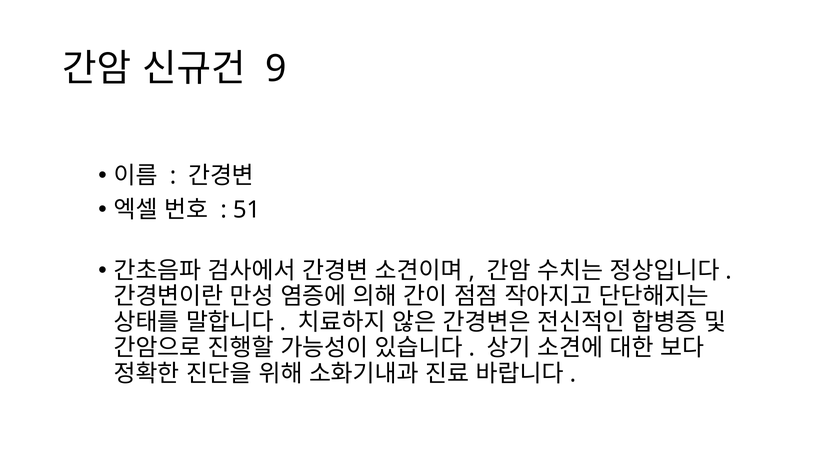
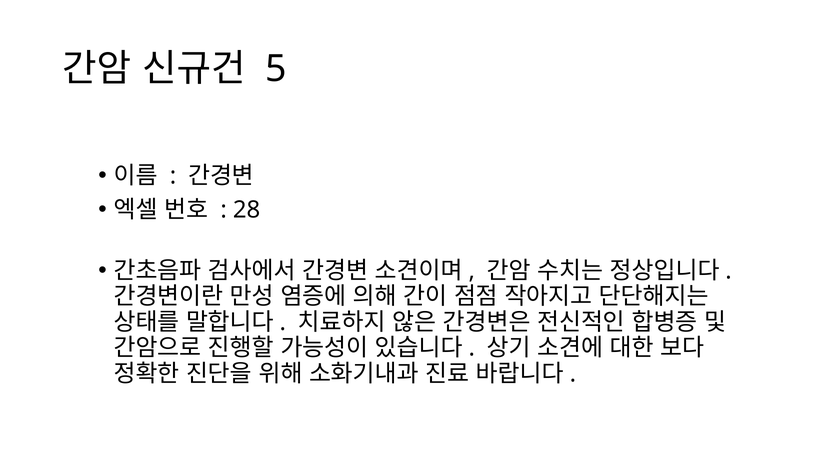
9: 9 -> 5
51: 51 -> 28
